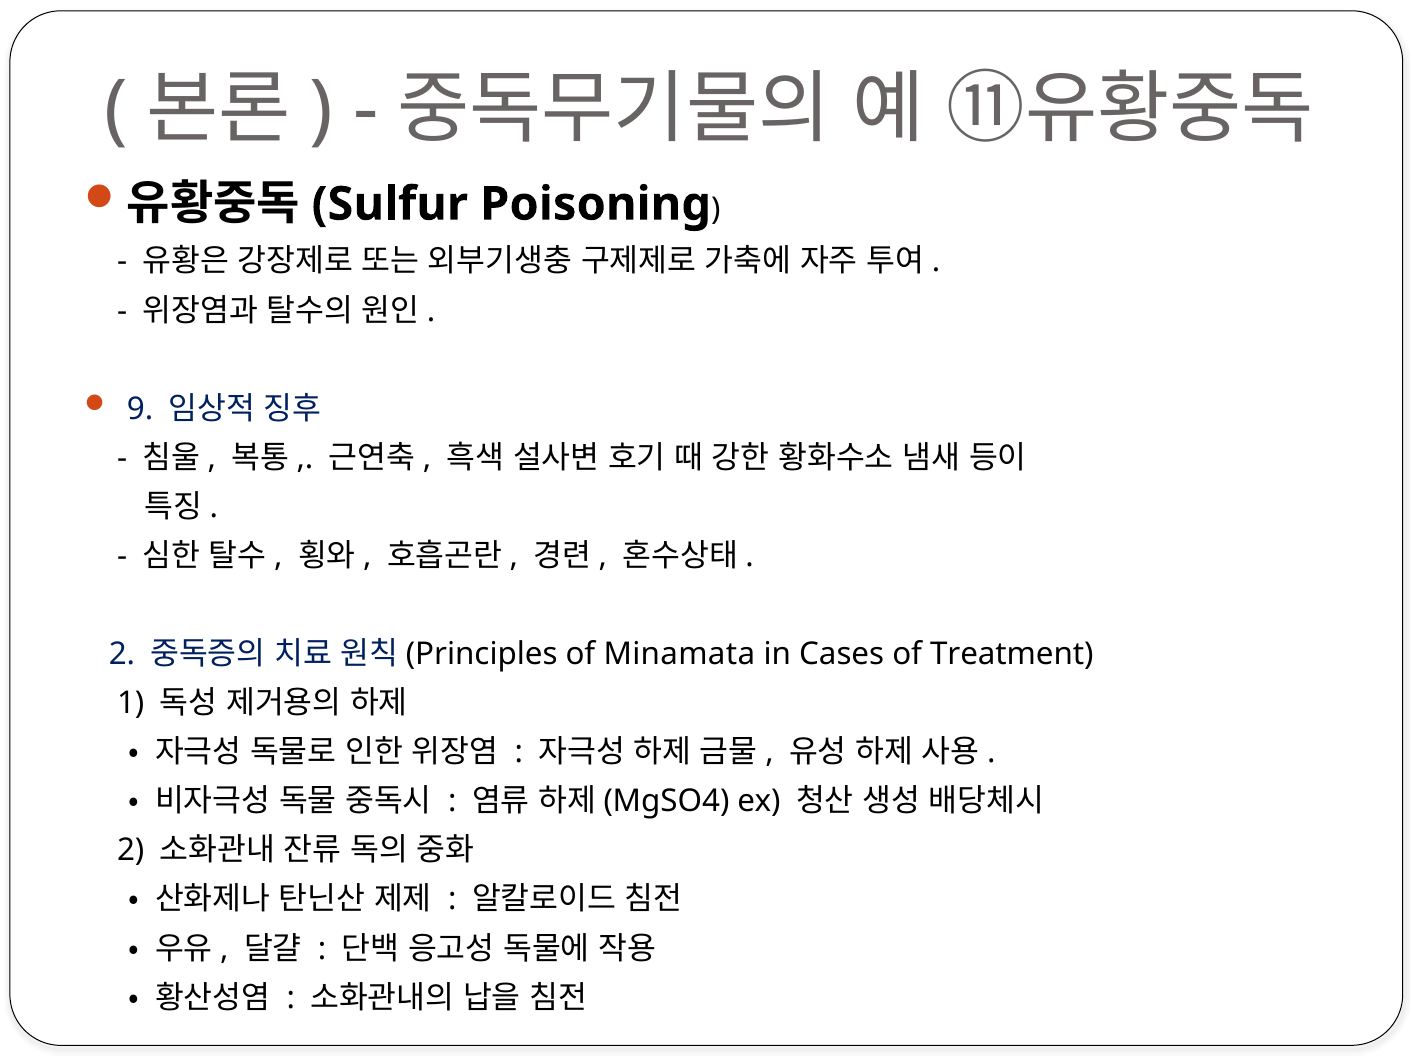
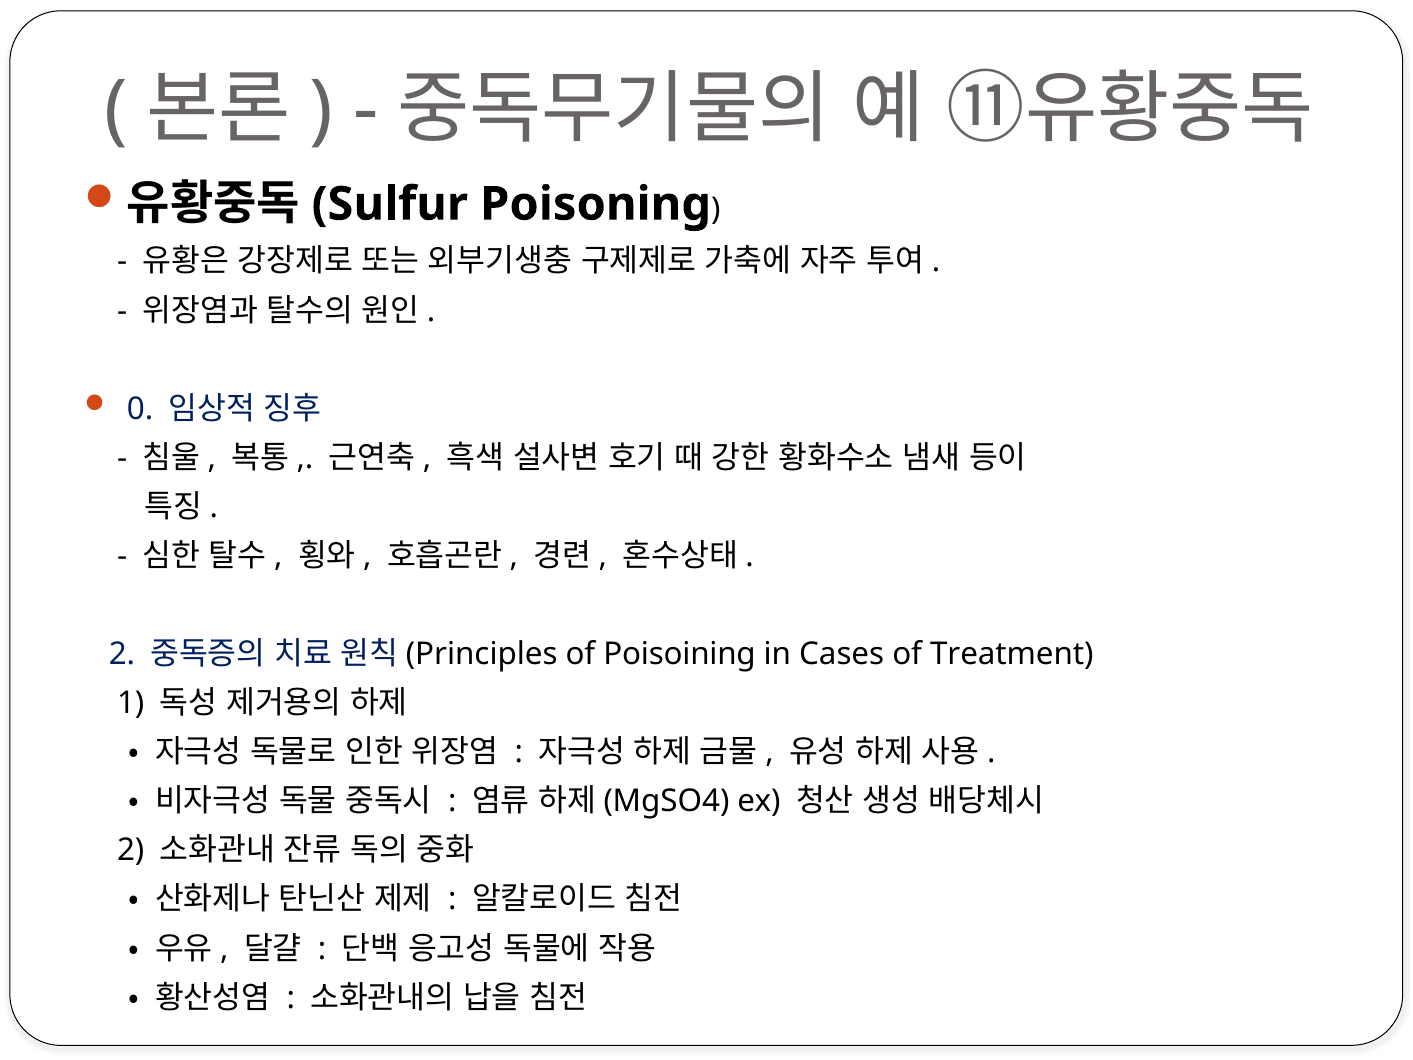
9: 9 -> 0
Minamata: Minamata -> Poisoining
